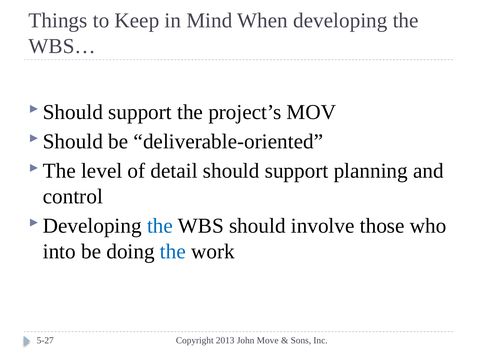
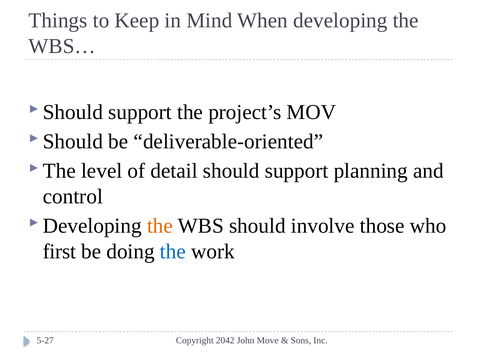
the at (160, 226) colour: blue -> orange
into: into -> first
2013: 2013 -> 2042
